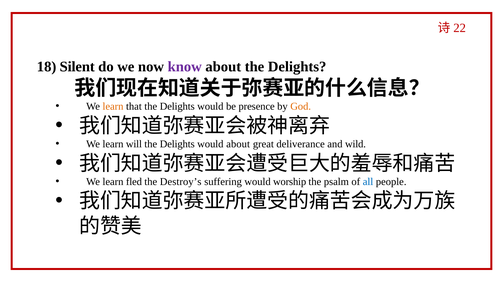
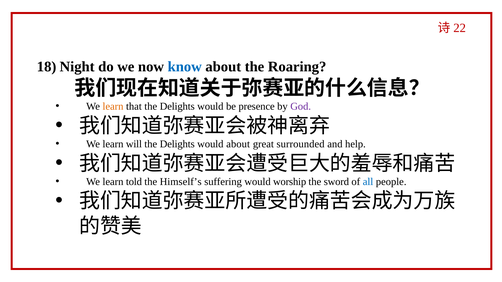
Silent: Silent -> Night
know colour: purple -> blue
about the Delights: Delights -> Roaring
God colour: orange -> purple
deliverance: deliverance -> surrounded
wild: wild -> help
fled: fled -> told
Destroy’s: Destroy’s -> Himself’s
psalm: psalm -> sword
